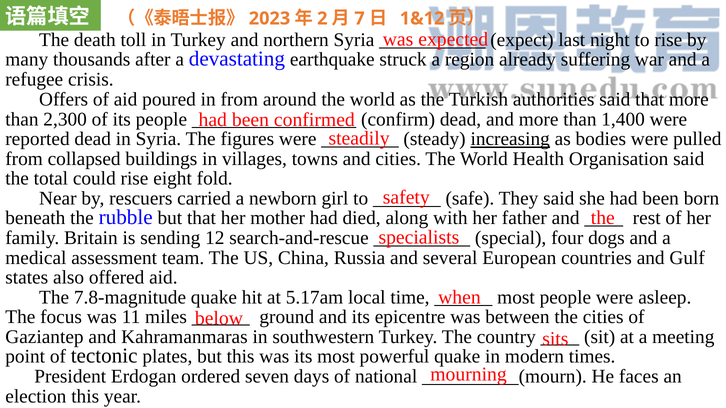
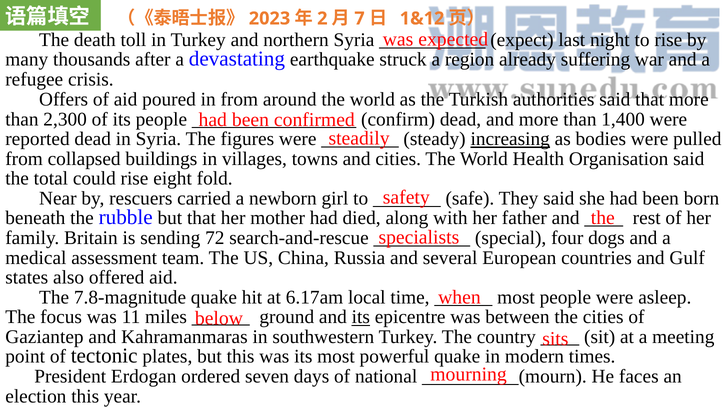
12: 12 -> 72
5.17am: 5.17am -> 6.17am
its at (361, 317) underline: none -> present
